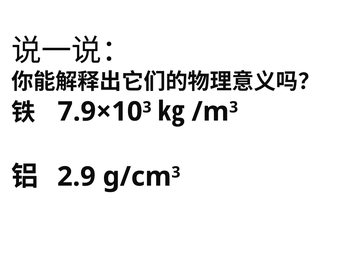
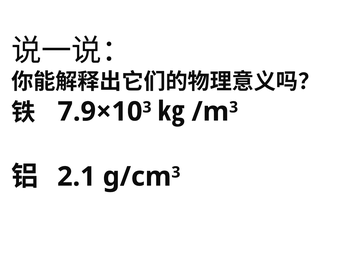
2.9: 2.9 -> 2.1
